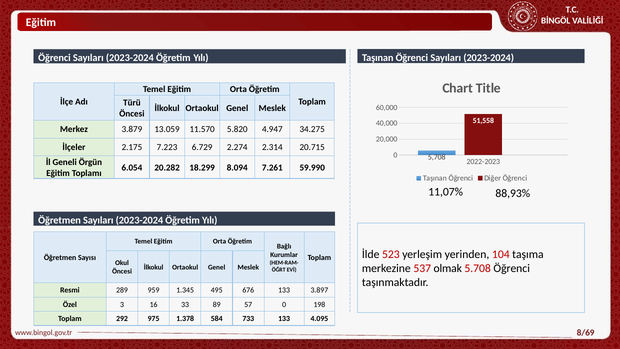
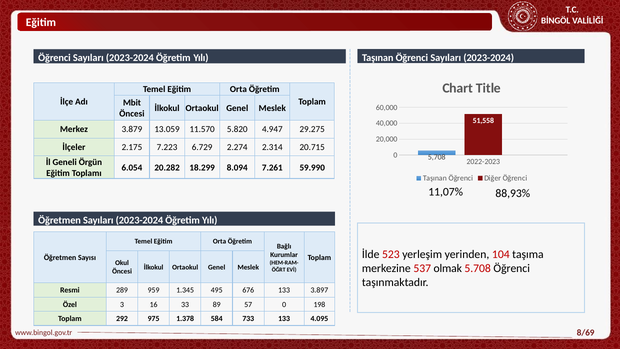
Türü: Türü -> Mbit
34.275: 34.275 -> 29.275
